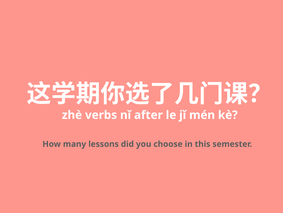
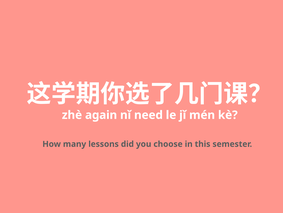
verbs: verbs -> again
after: after -> need
